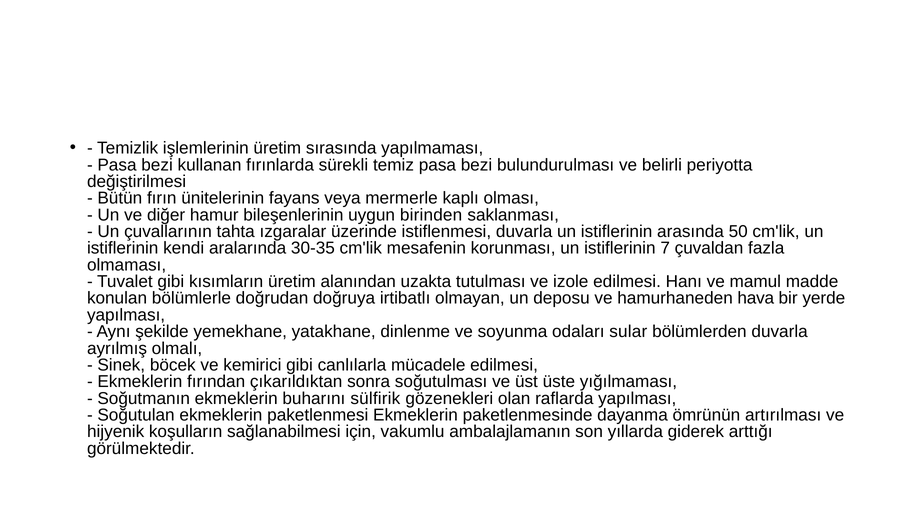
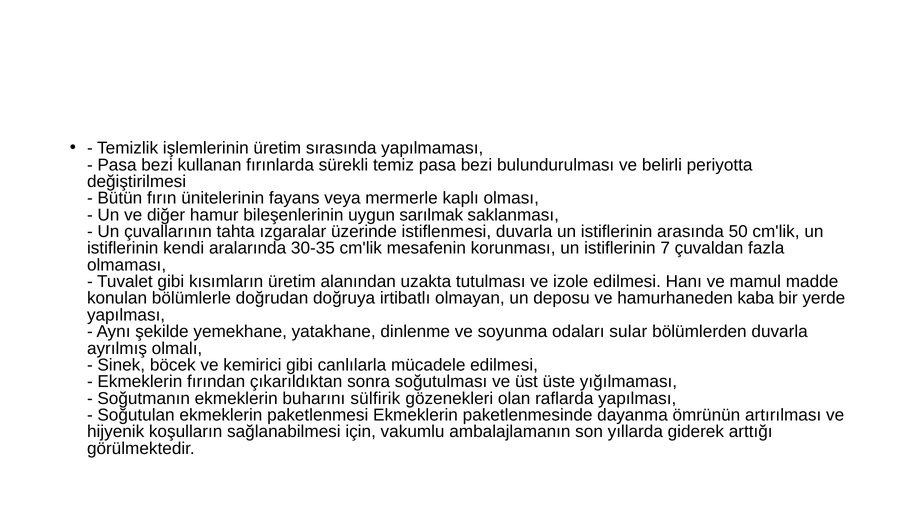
birinden: birinden -> sarılmak
hava: hava -> kaba
